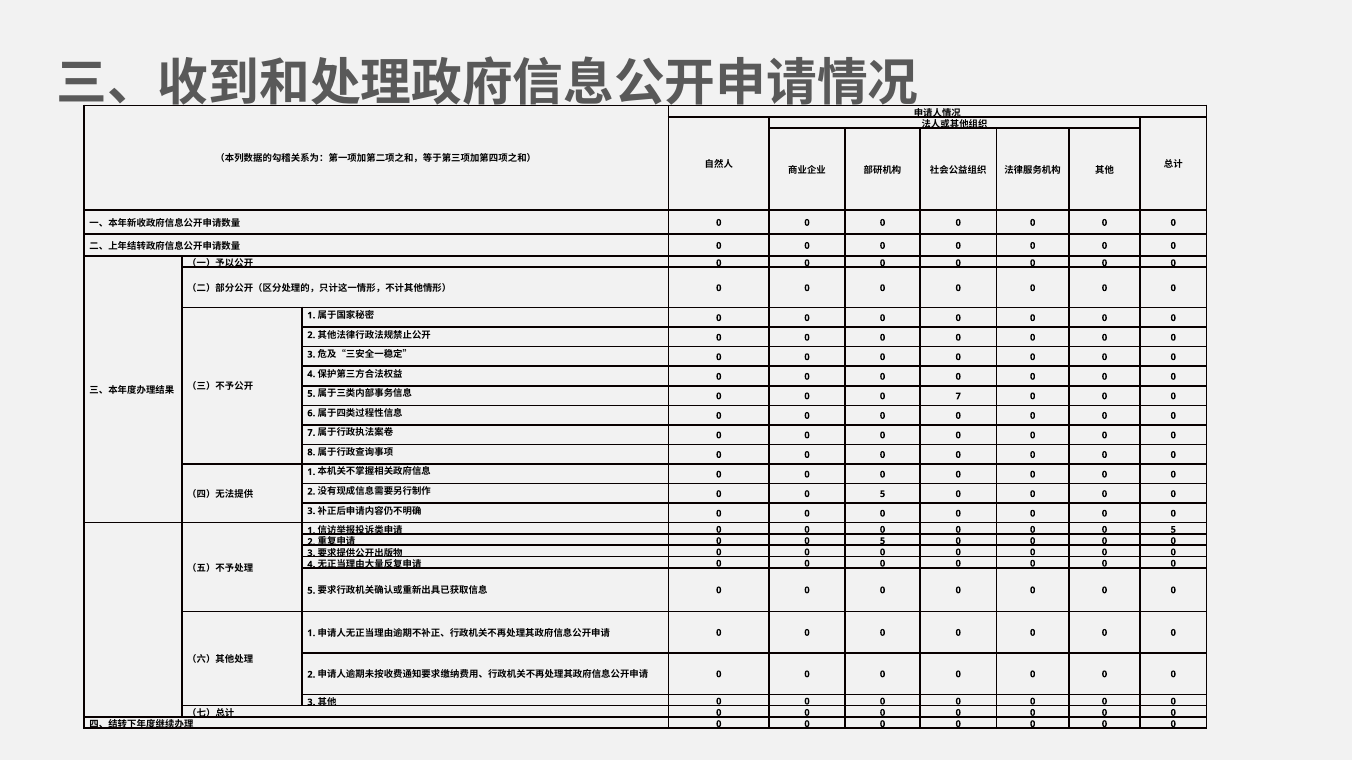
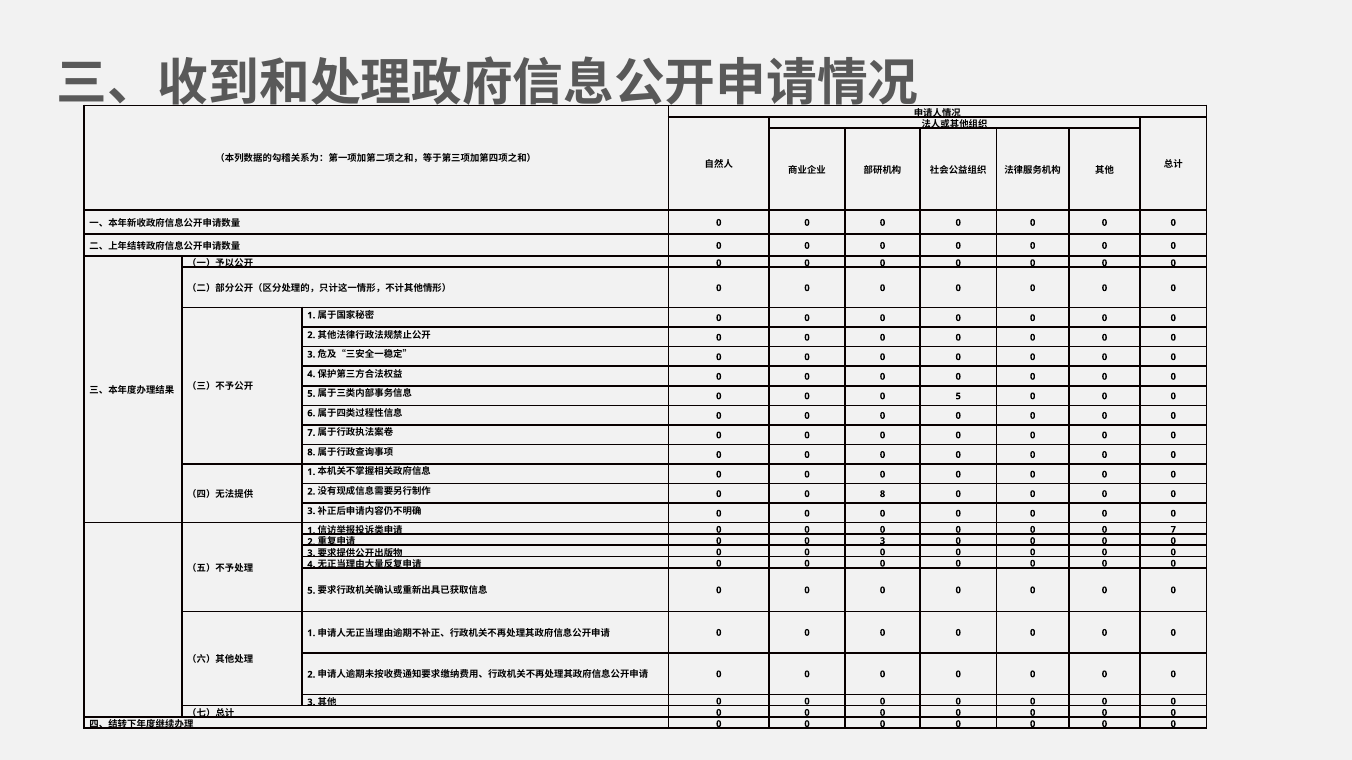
7 at (958, 396): 7 -> 5
5 at (883, 494): 5 -> 8
5 at (1173, 530): 5 -> 7
5 at (883, 541): 5 -> 3
